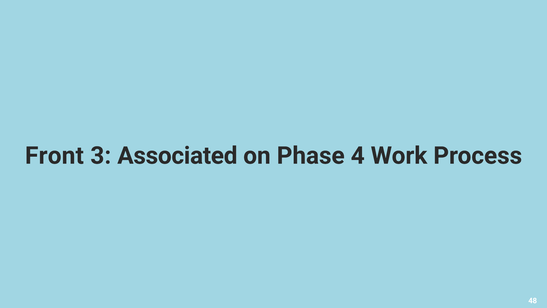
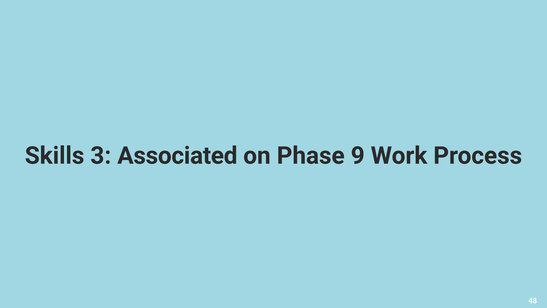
Front: Front -> Skills
4: 4 -> 9
